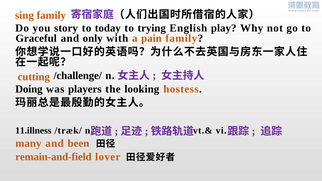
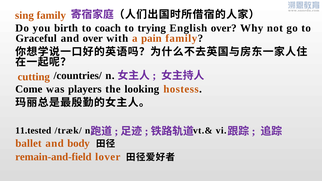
story: story -> birth
today: today -> coach
English play: play -> over
and only: only -> over
/challenge/: /challenge/ -> /countries/
Doing: Doing -> Come
11.illness: 11.illness -> 11.tested
many: many -> ballet
been: been -> body
